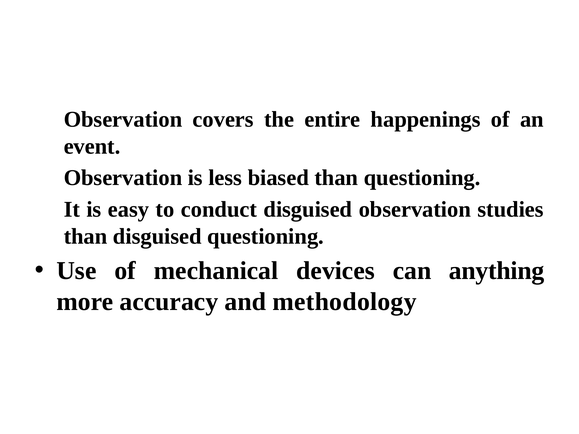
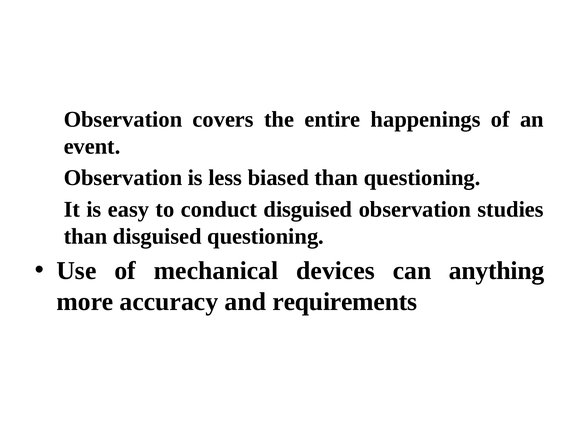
methodology: methodology -> requirements
